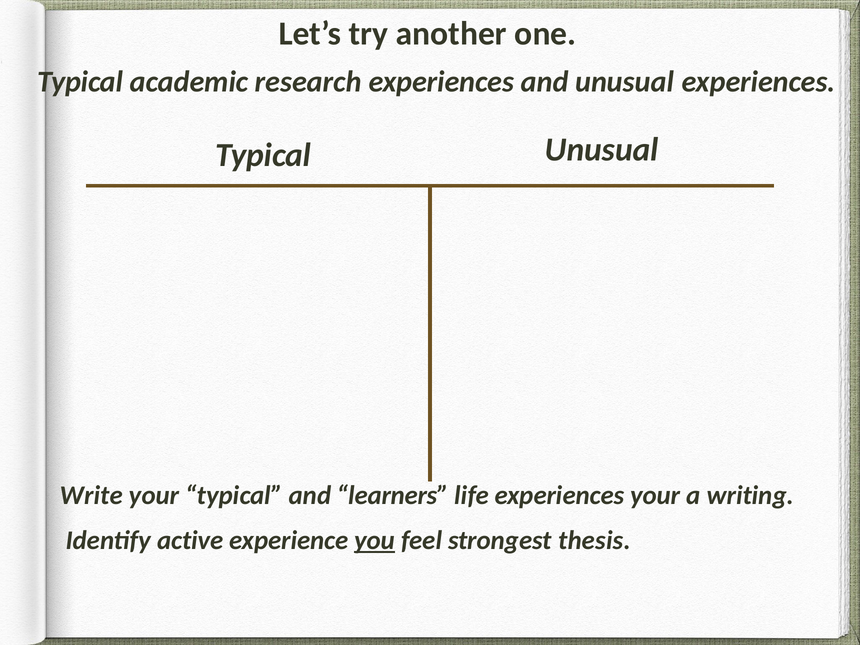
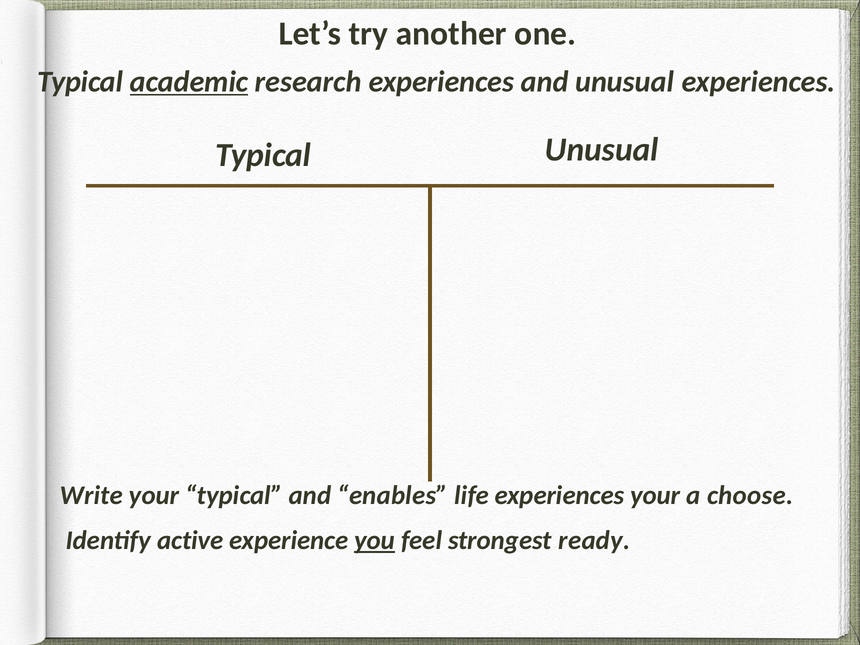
academic underline: none -> present
learners: learners -> enables
writing: writing -> choose
thesis: thesis -> ready
